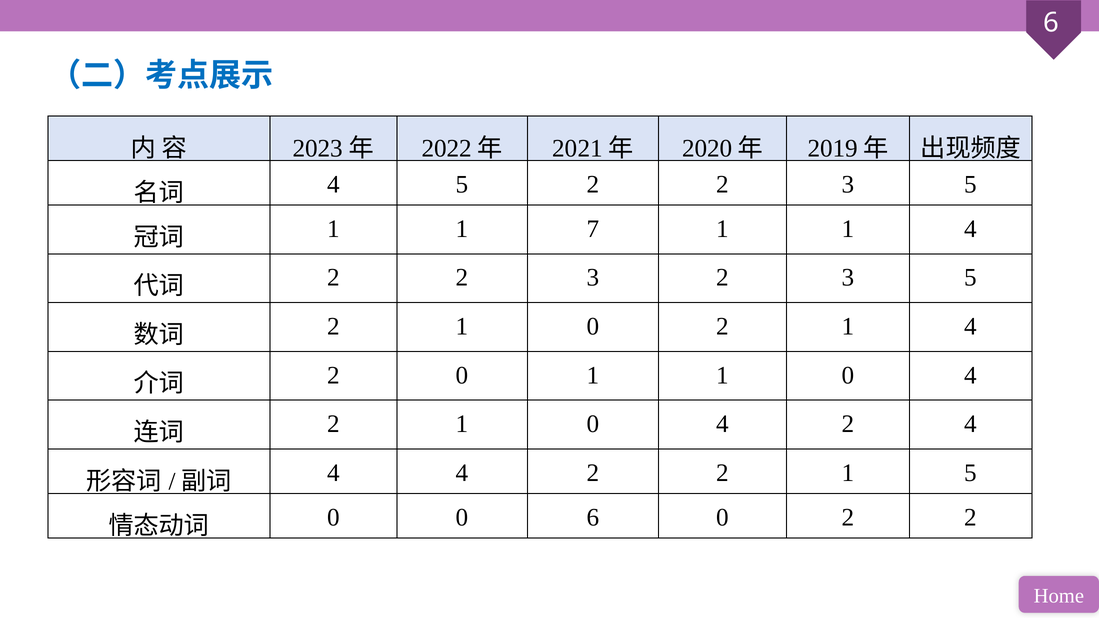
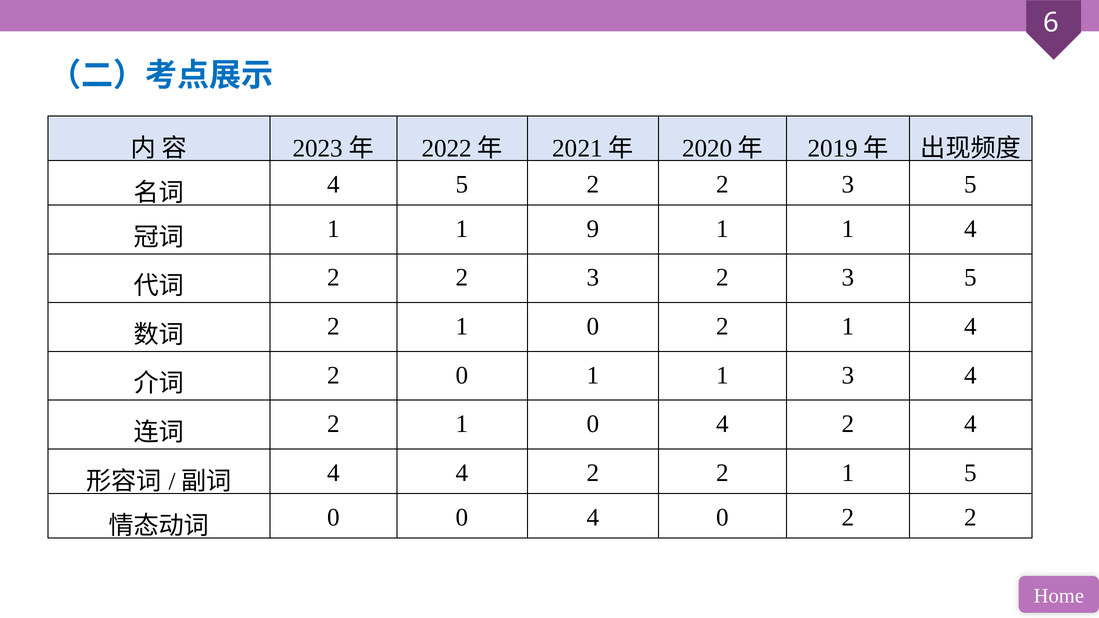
7: 7 -> 9
1 1 0: 0 -> 3
0 0 6: 6 -> 4
